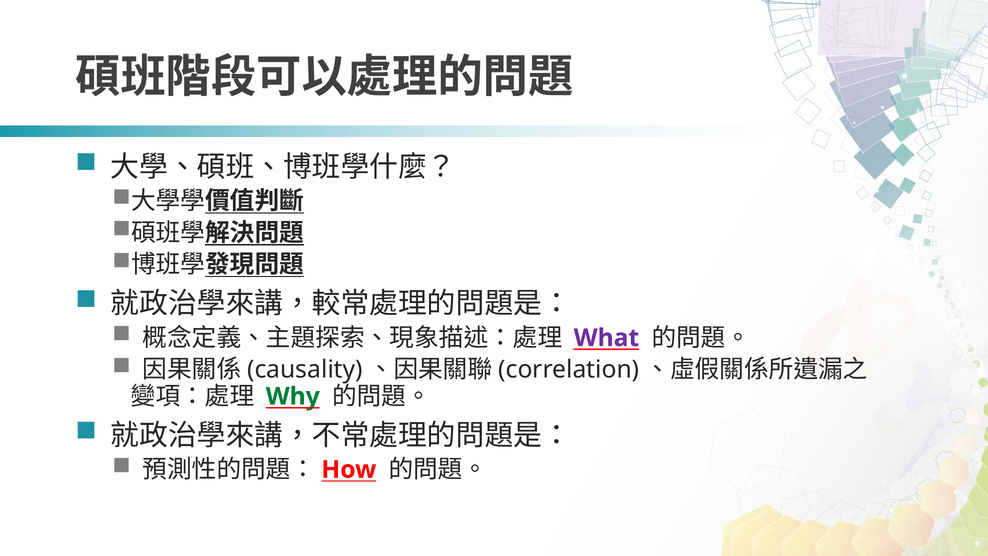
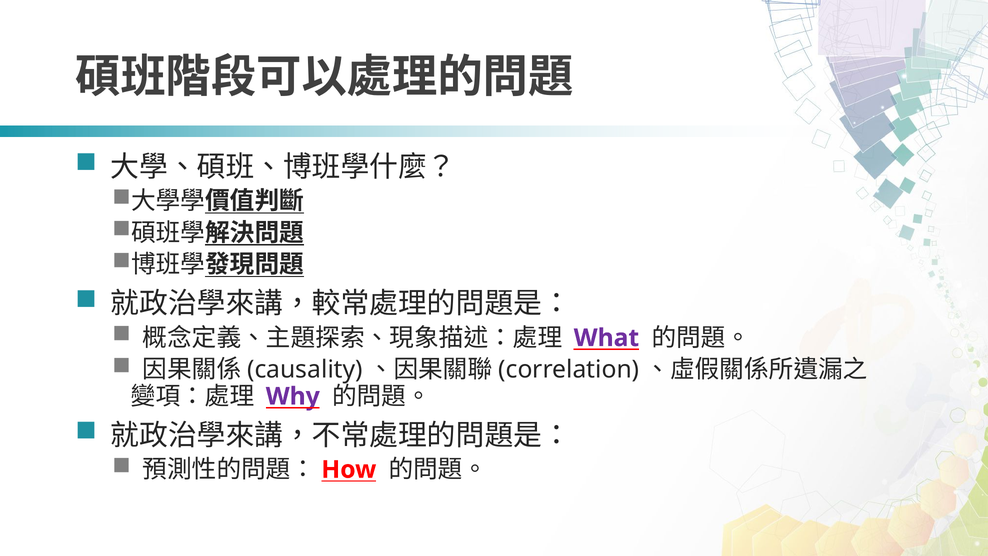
Why colour: green -> purple
